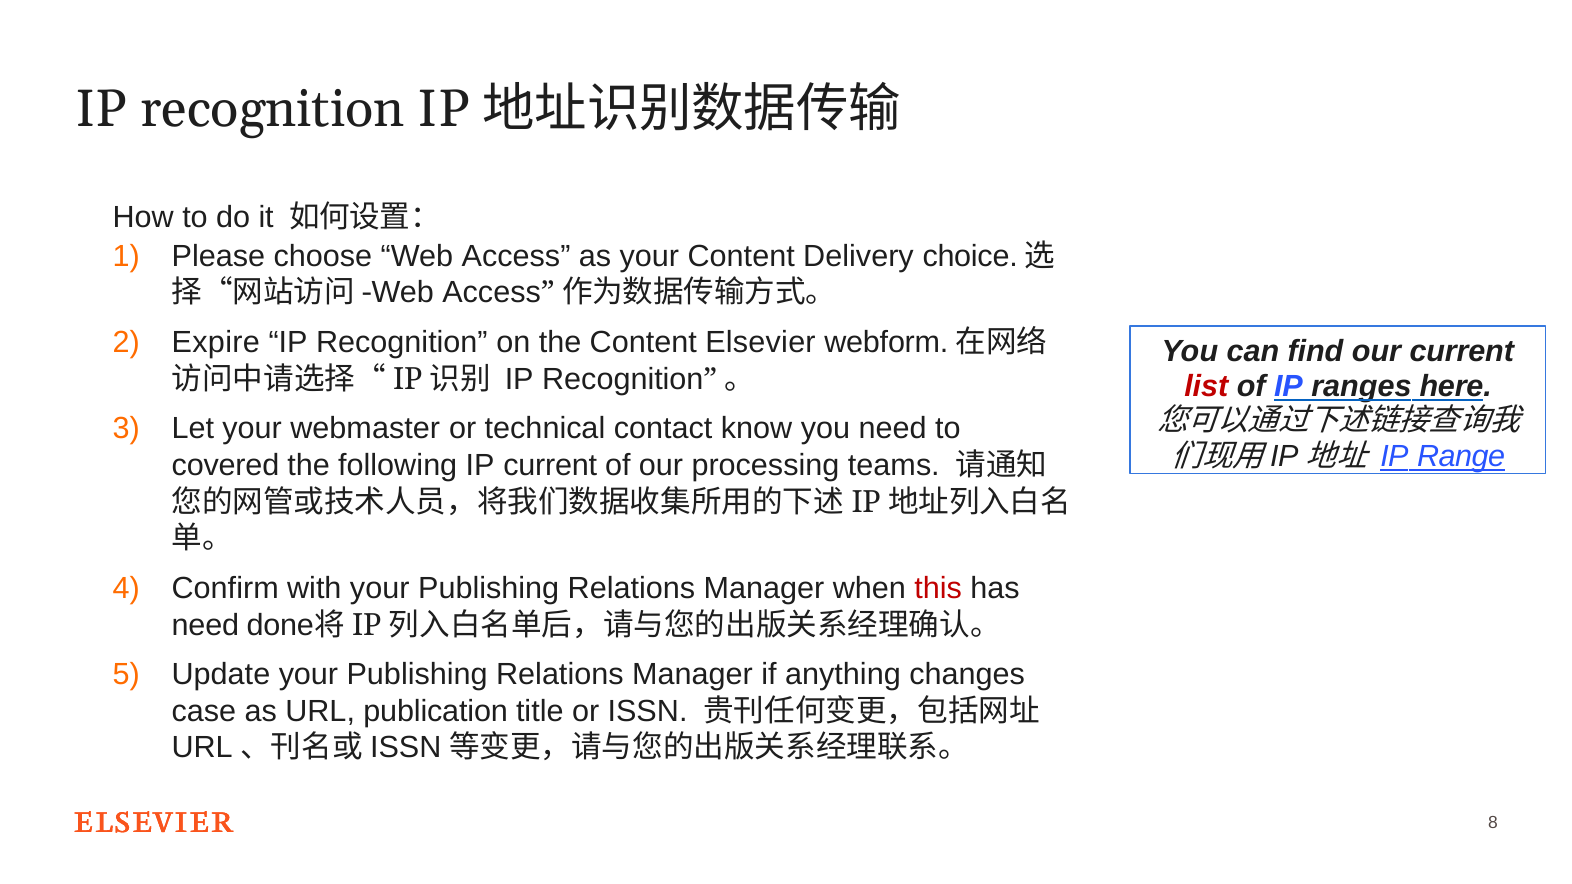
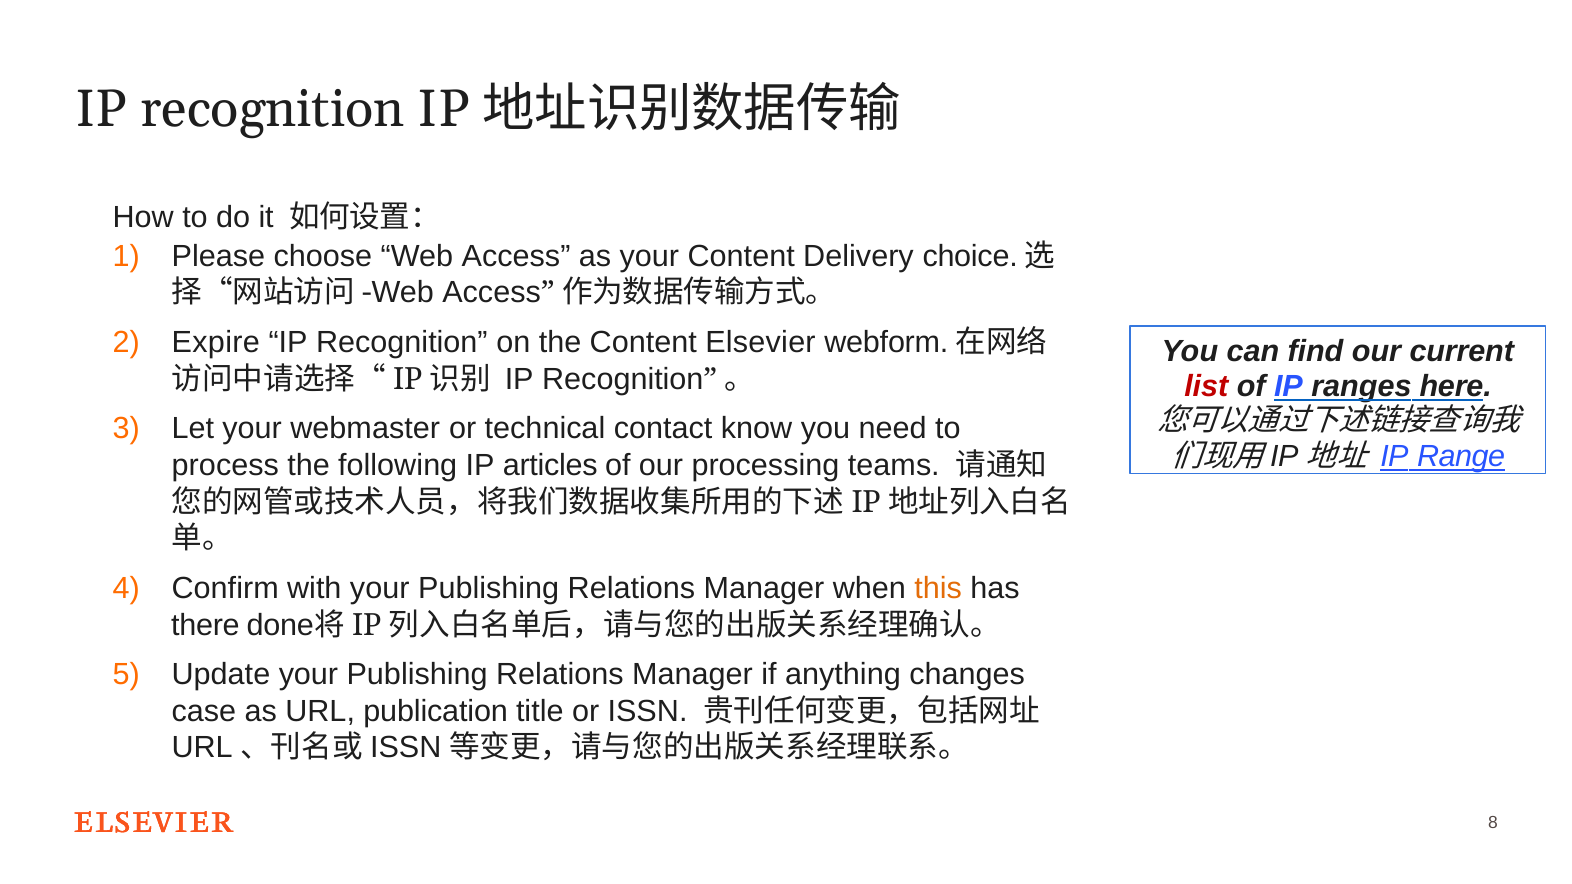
covered: covered -> process
IP current: current -> articles
this colour: red -> orange
need at (205, 625): need -> there
